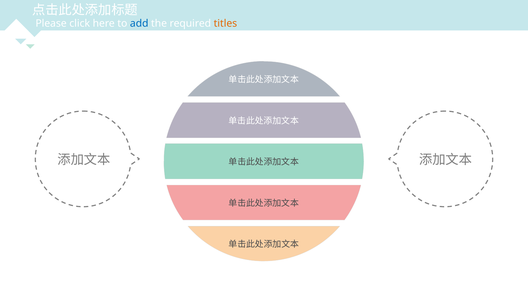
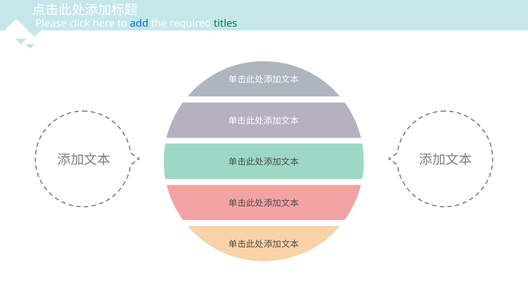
titles colour: orange -> green
